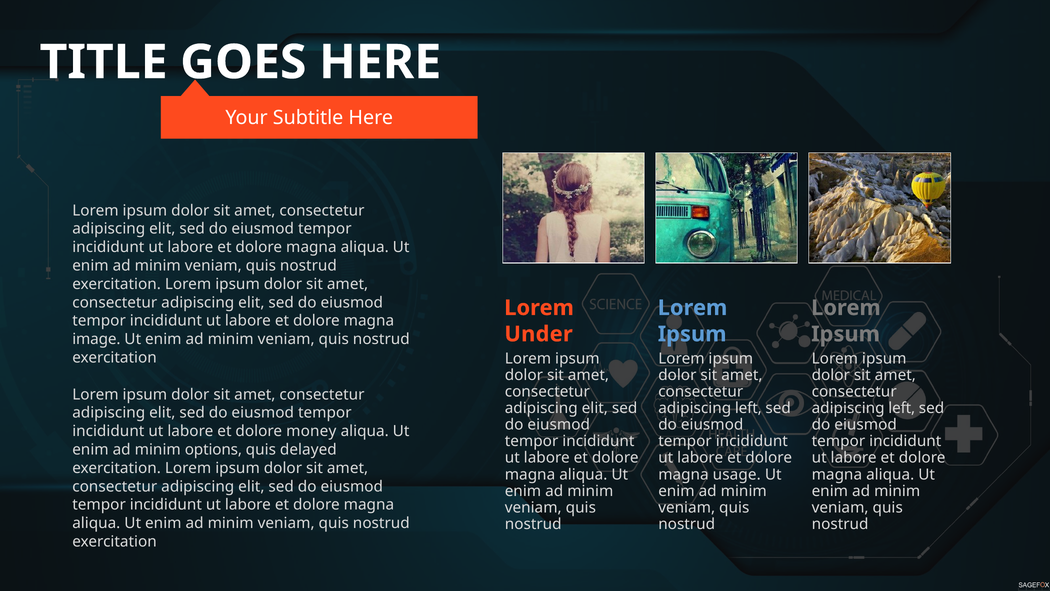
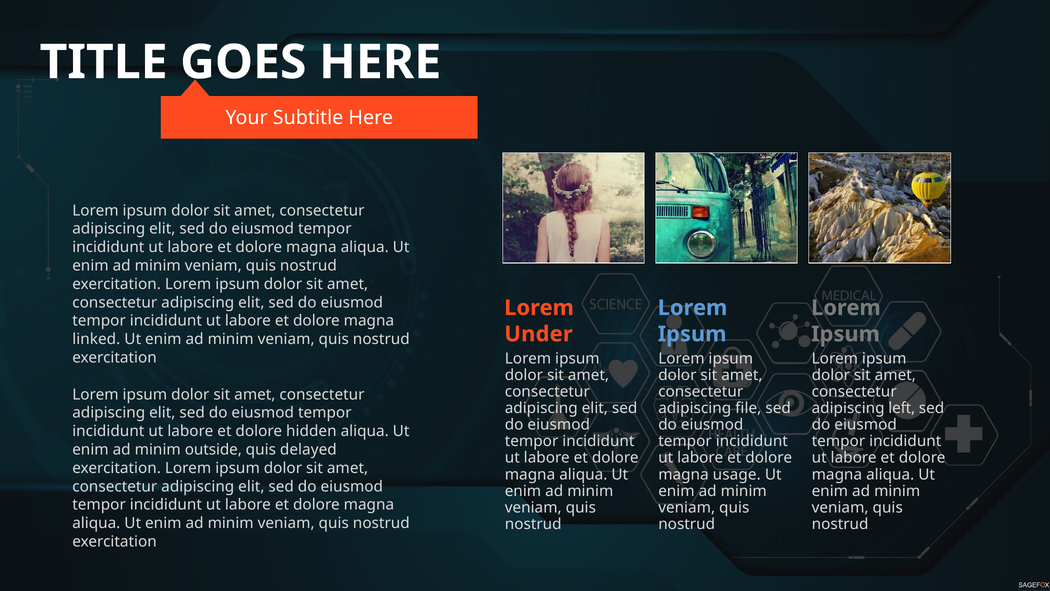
image: image -> linked
left at (748, 408): left -> file
money: money -> hidden
options: options -> outside
